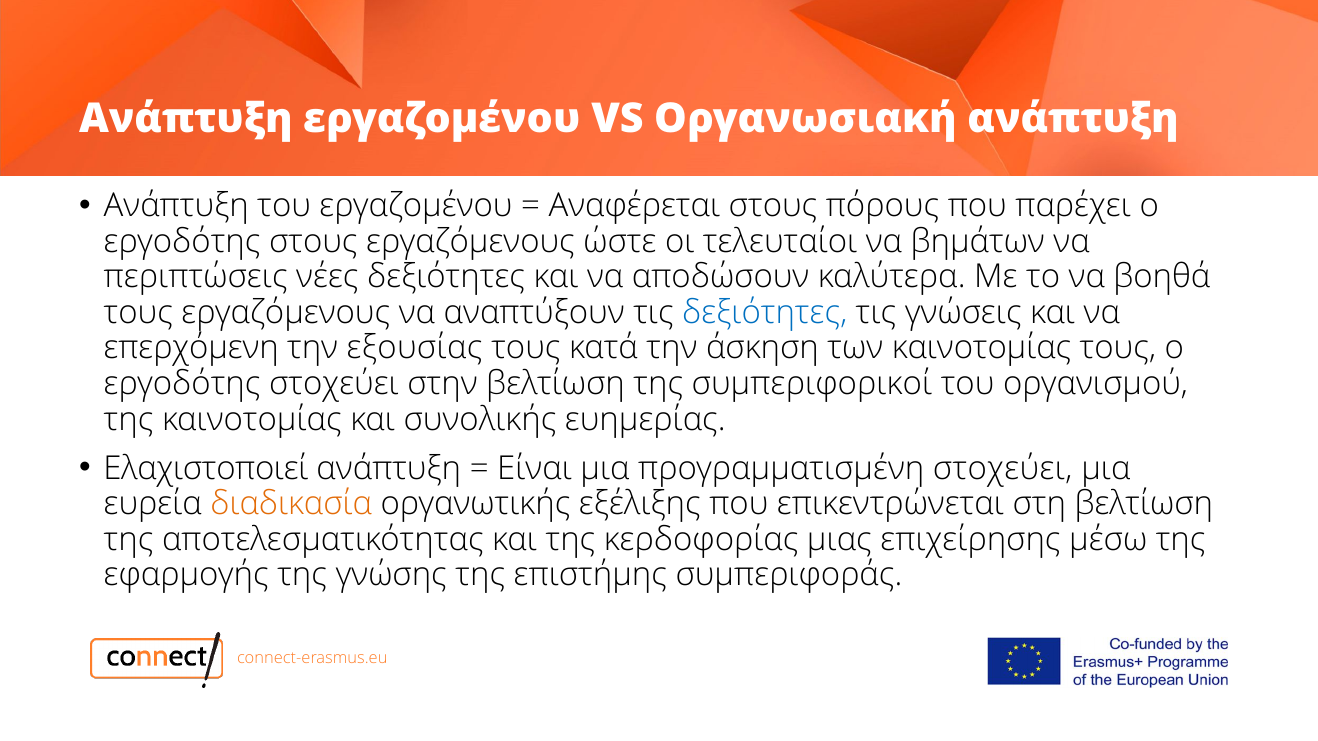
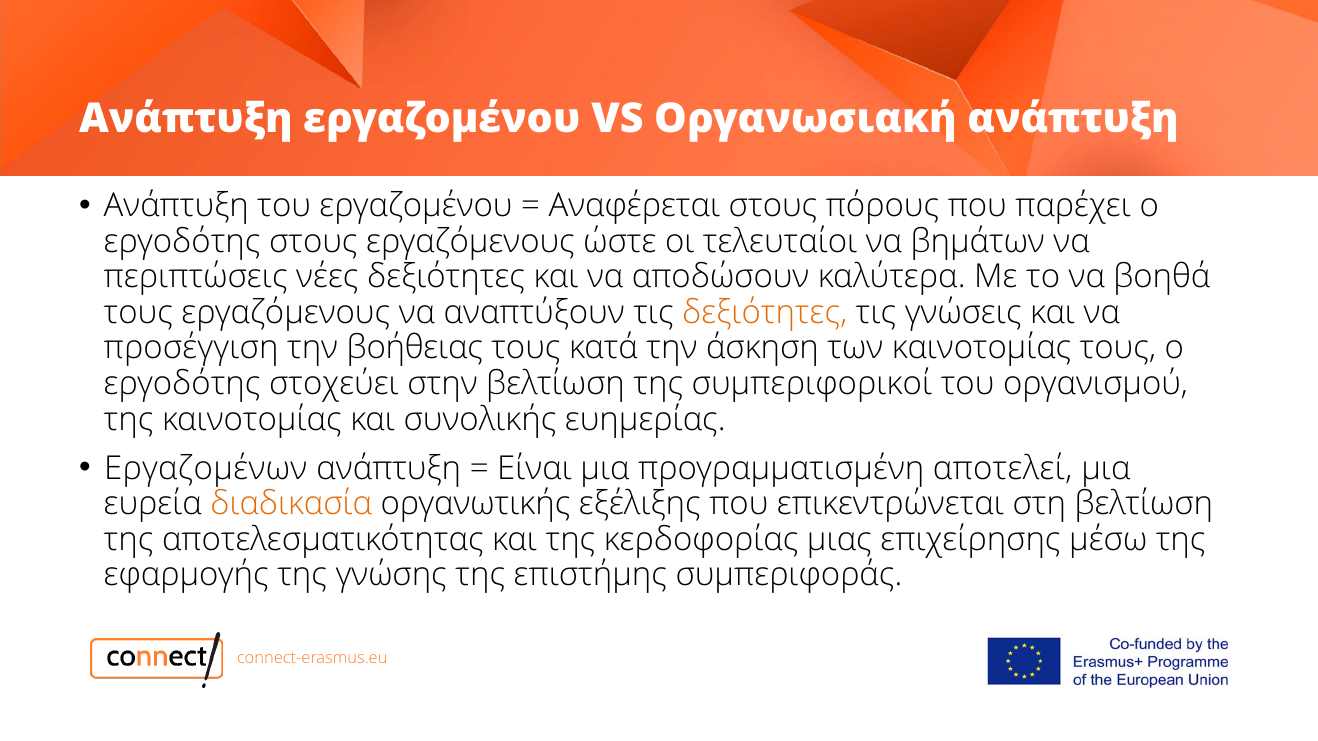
δεξιότητες at (765, 313) colour: blue -> orange
επερχόμενη: επερχόμενη -> προσέγγιση
εξουσίας: εξουσίας -> βοήθειας
Ελαχιστοποιεί: Ελαχιστοποιεί -> Εργαζομένων
προγραμματισμένη στοχεύει: στοχεύει -> αποτελεί
